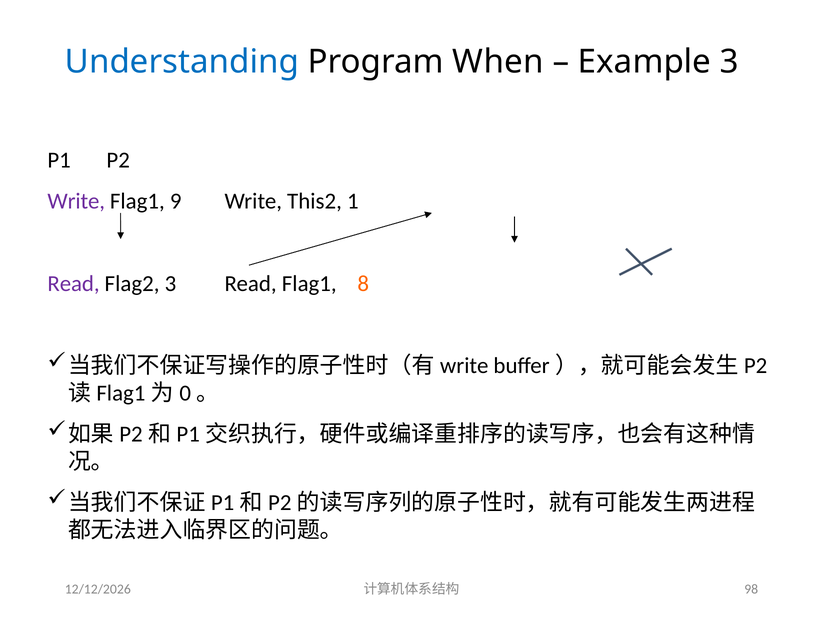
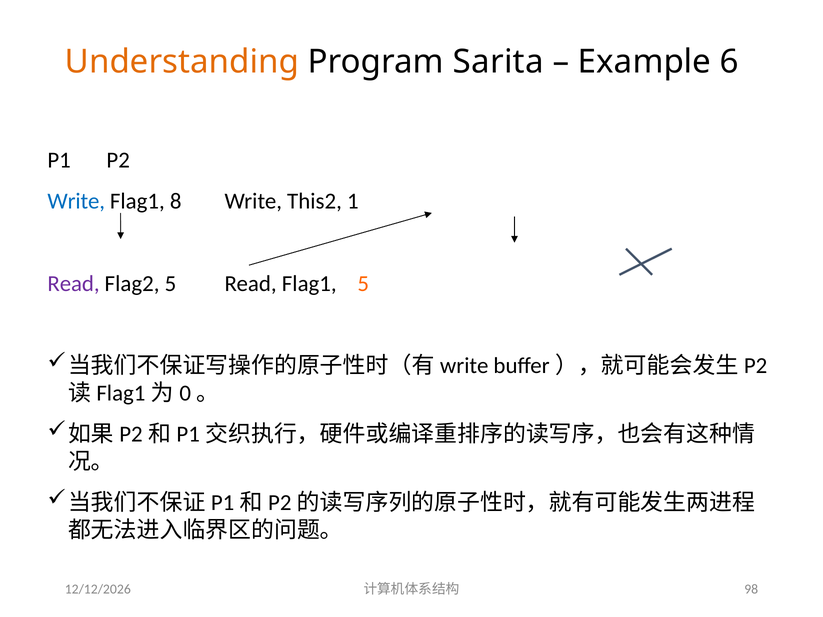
Understanding colour: blue -> orange
When: When -> Sarita
Example 3: 3 -> 6
Write at (76, 201) colour: purple -> blue
9: 9 -> 8
Flag2 3: 3 -> 5
Flag1 8: 8 -> 5
